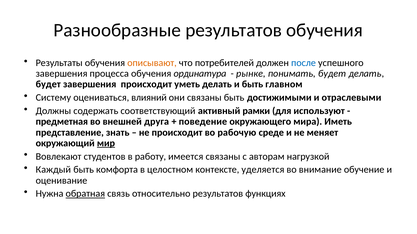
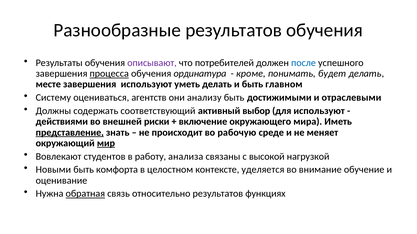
описывают colour: orange -> purple
процесса underline: none -> present
рынке: рынке -> кроме
будет at (48, 85): будет -> месте
завершения происходит: происходит -> используют
влияний: влияний -> агентств
они связаны: связаны -> анализу
рамки: рамки -> выбор
предметная: предметная -> действиями
друга: друга -> риски
поведение: поведение -> включение
представление underline: none -> present
имеется: имеется -> анализа
авторам: авторам -> высокой
Каждый: Каждый -> Новыми
